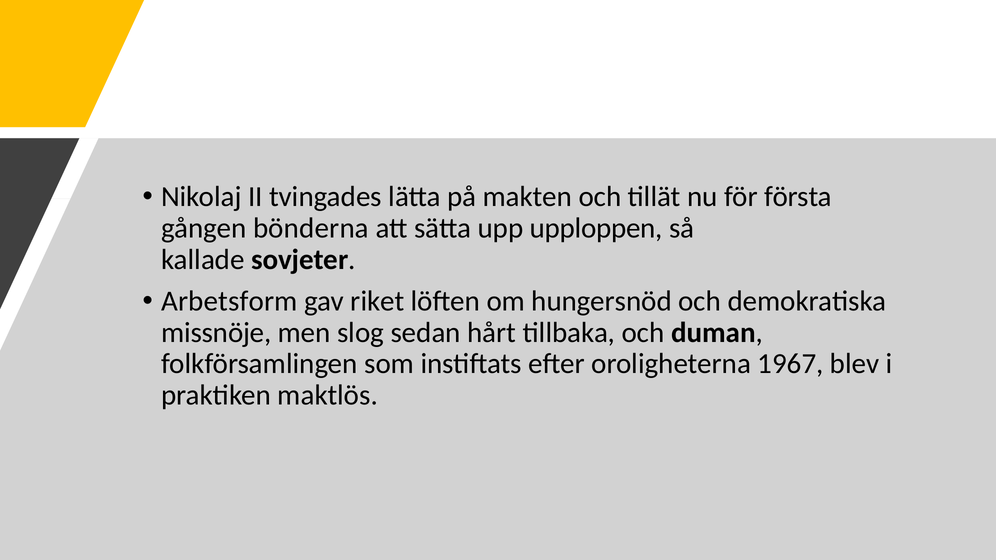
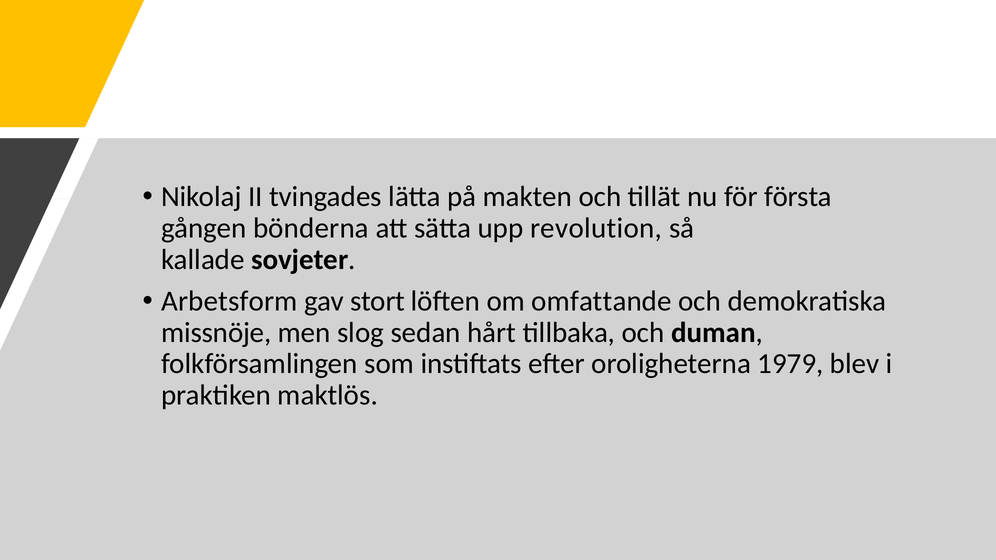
upploppen: upploppen -> revolution
riket: riket -> stort
hungersnöd: hungersnöd -> omfattande
1967: 1967 -> 1979
